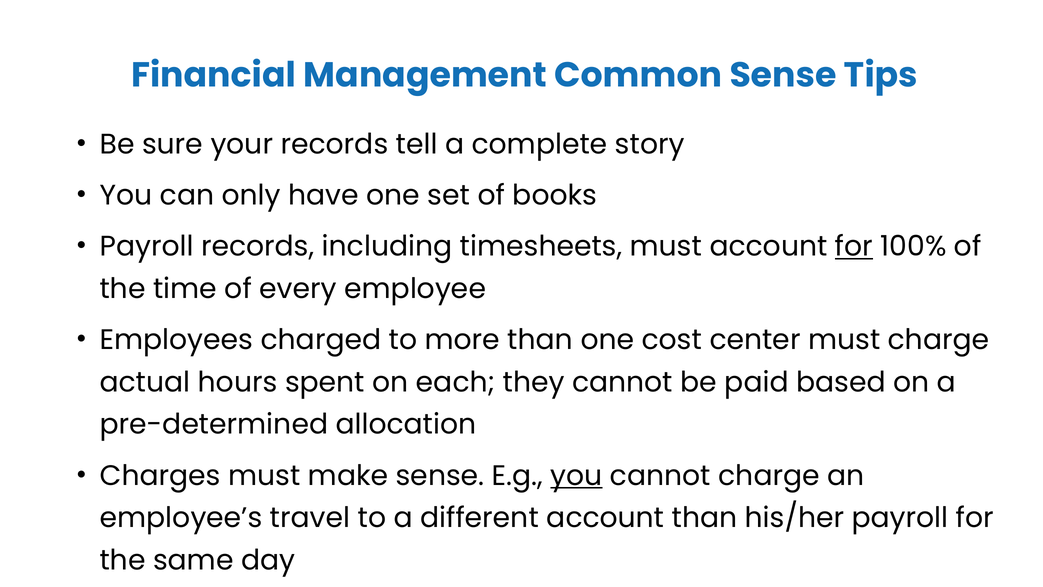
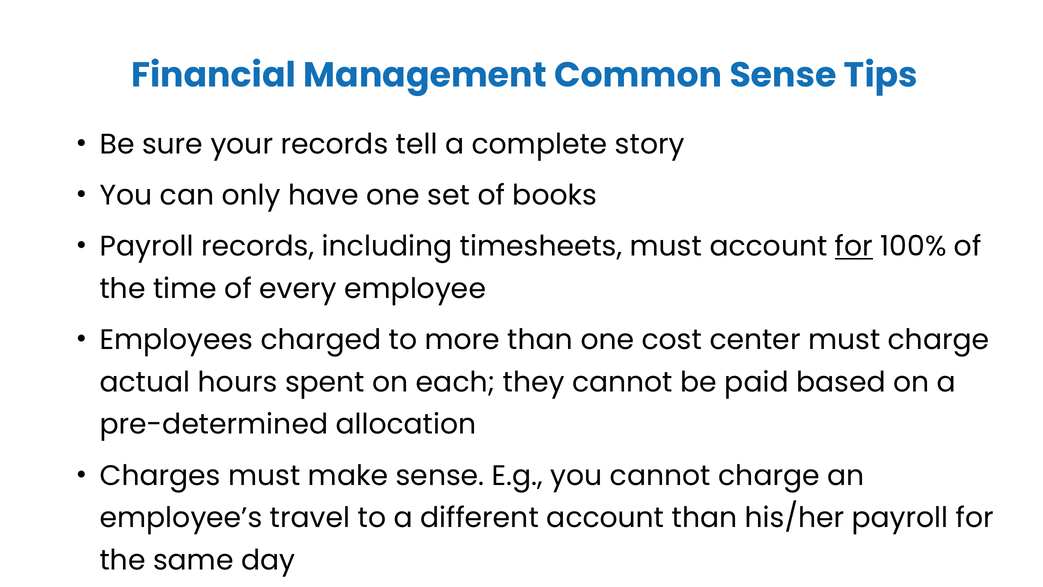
you at (576, 475) underline: present -> none
